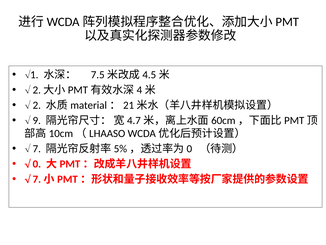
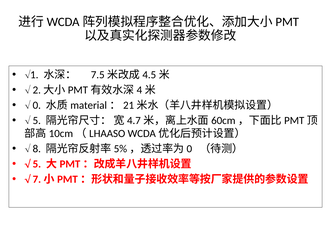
2: 2 -> 0
9 at (37, 120): 9 -> 5
7: 7 -> 8
0 at (37, 164): 0 -> 5
